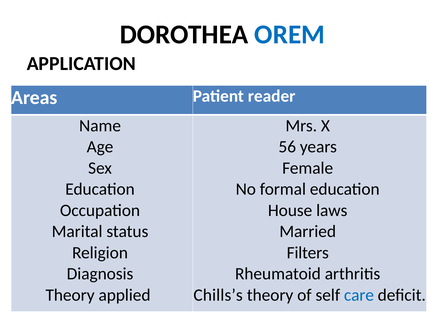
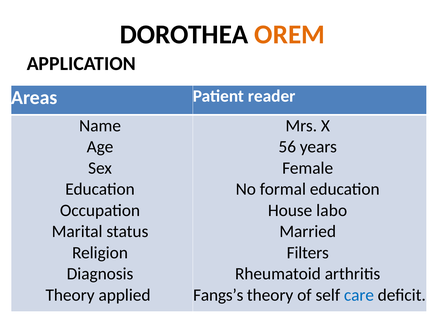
OREM colour: blue -> orange
laws: laws -> labo
Chills’s: Chills’s -> Fangs’s
